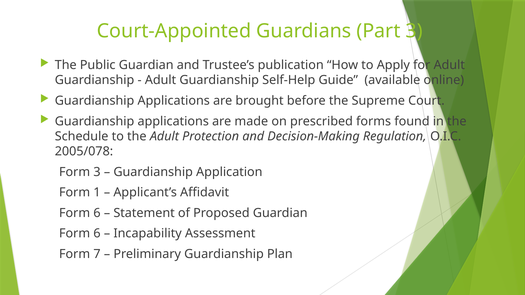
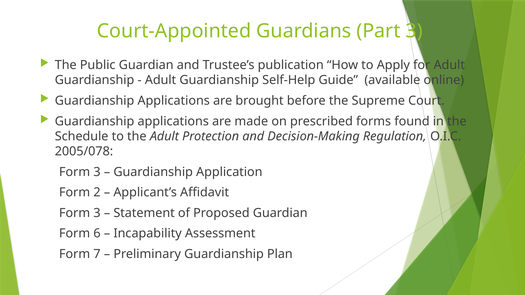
1: 1 -> 2
6 at (97, 213): 6 -> 3
